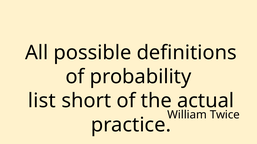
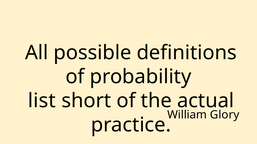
Twice: Twice -> Glory
